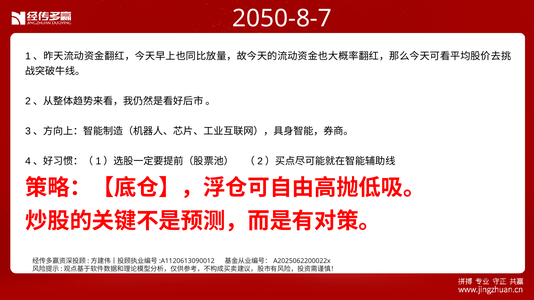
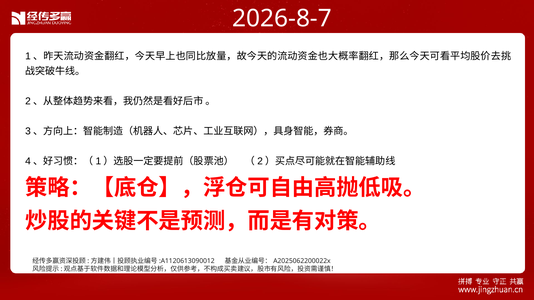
2050-8-7: 2050-8-7 -> 2026-8-7
